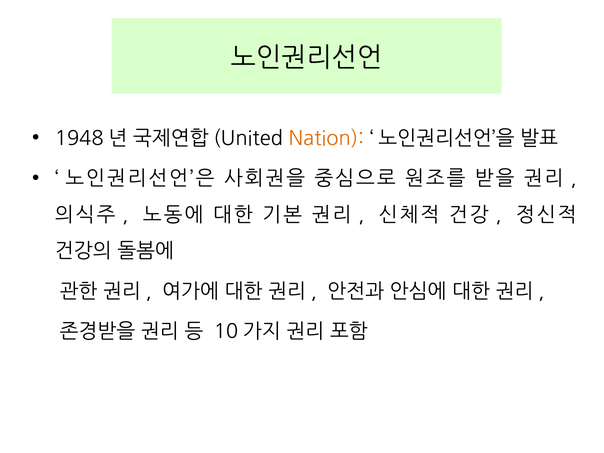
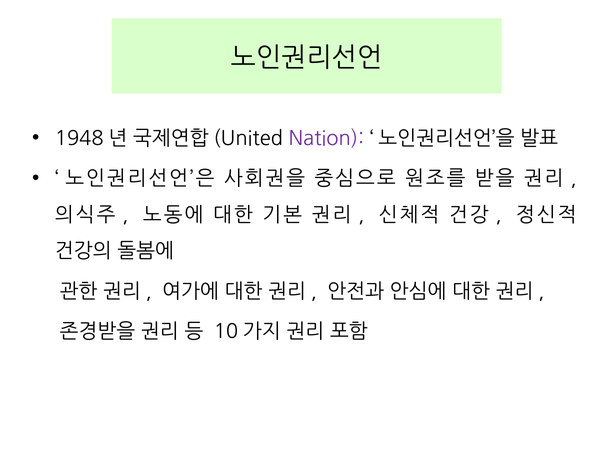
Nation colour: orange -> purple
